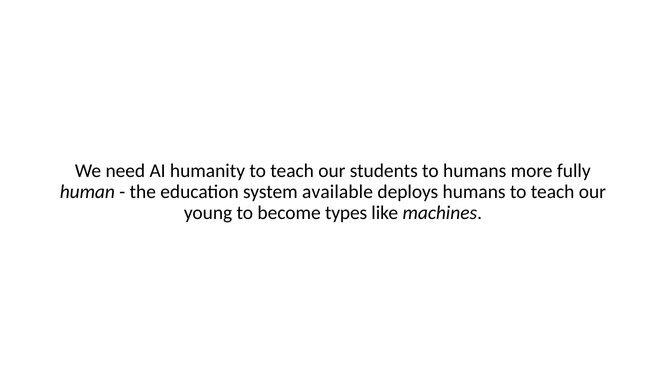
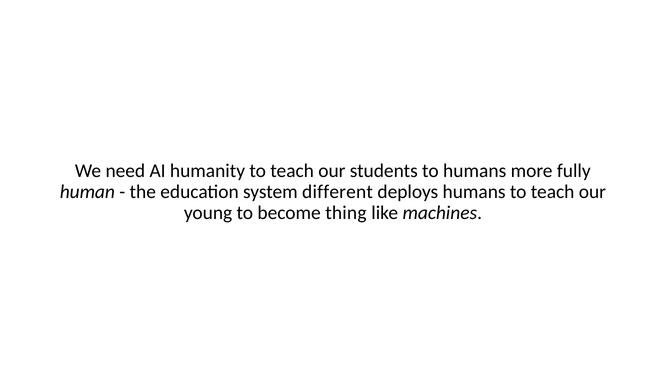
available: available -> different
types: types -> thing
